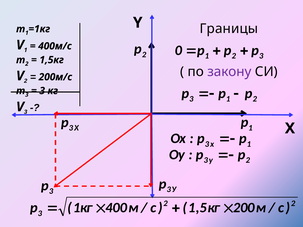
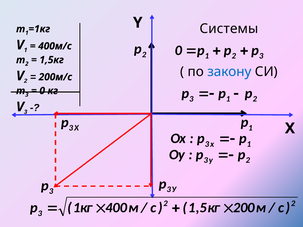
Границы: Границы -> Системы
закону colour: purple -> blue
3 at (42, 91): 3 -> 0
